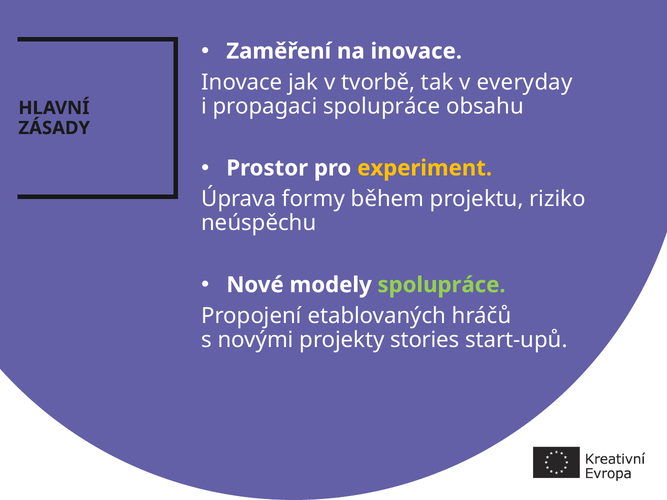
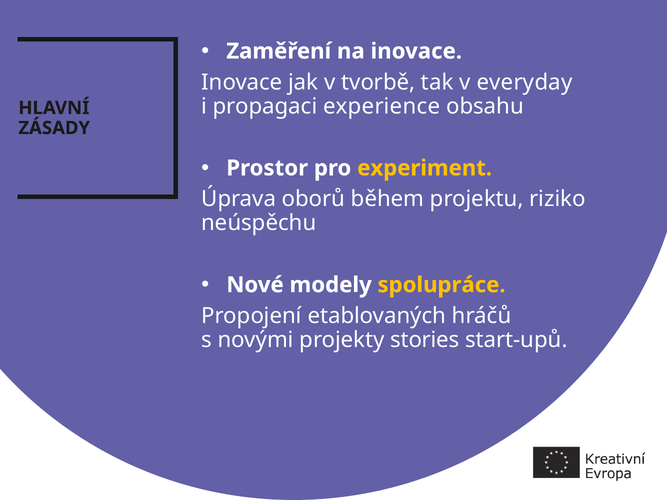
propagaci spolupráce: spolupráce -> experience
formy: formy -> oborů
spolupráce at (442, 285) colour: light green -> yellow
